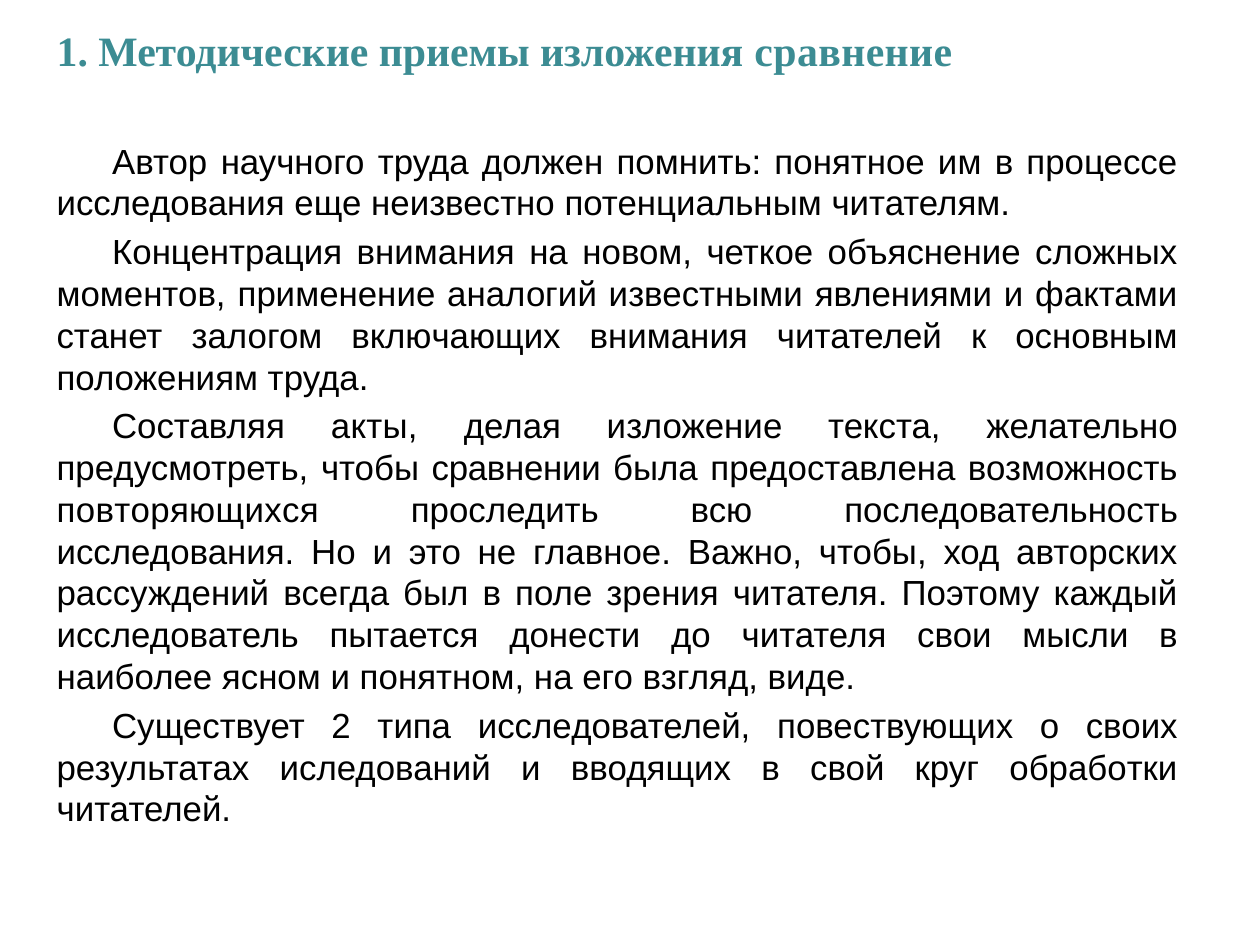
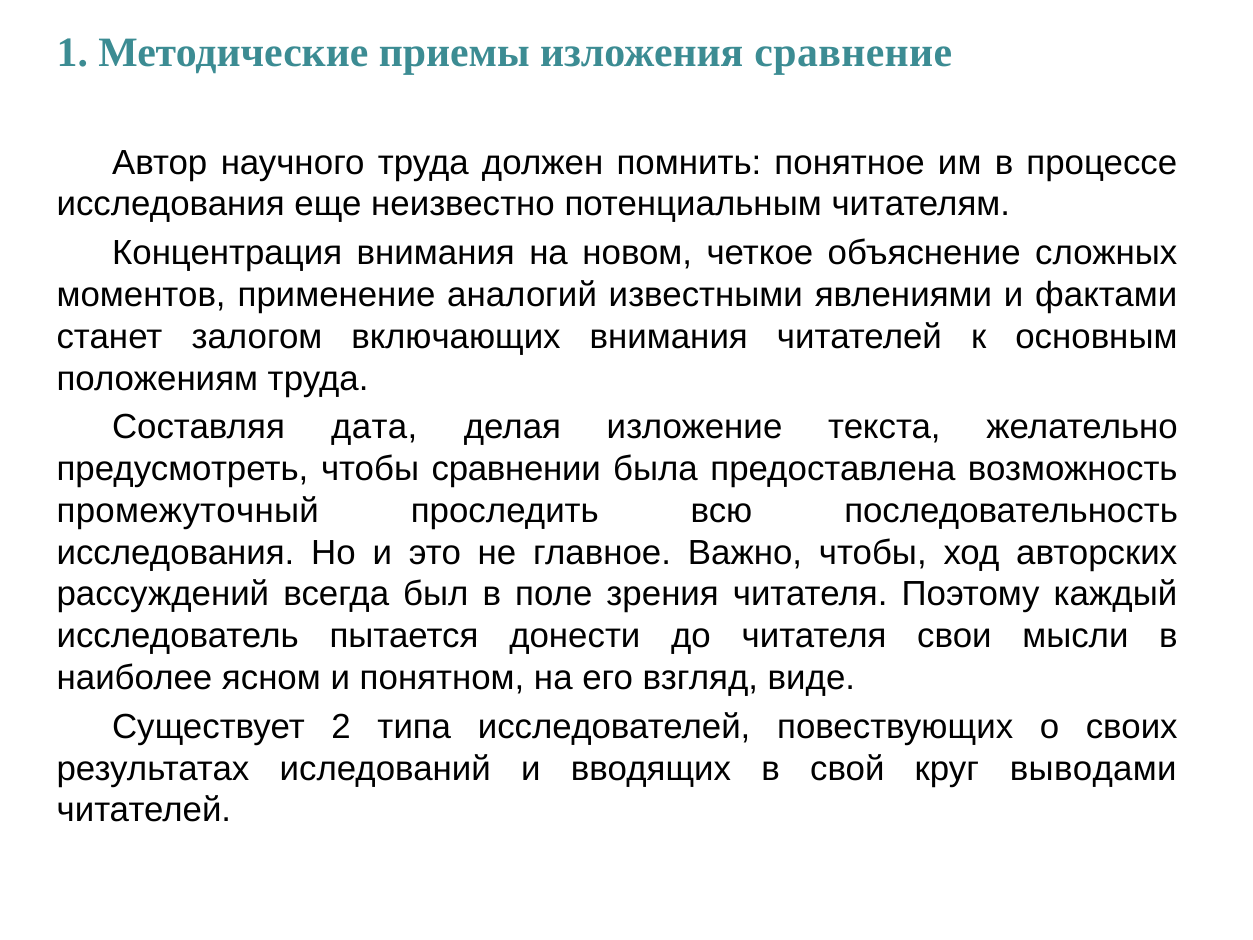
акты: акты -> дата
повторяющихся: повторяющихся -> промежуточный
обработки: обработки -> выводами
